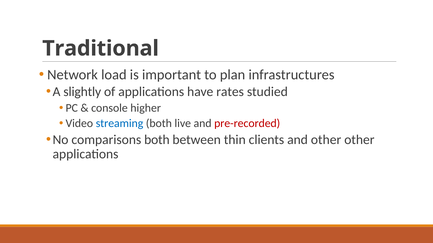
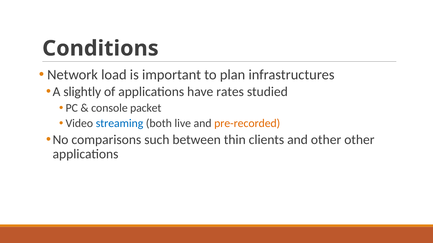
Traditional: Traditional -> Conditions
higher: higher -> packet
pre-recorded colour: red -> orange
comparisons both: both -> such
